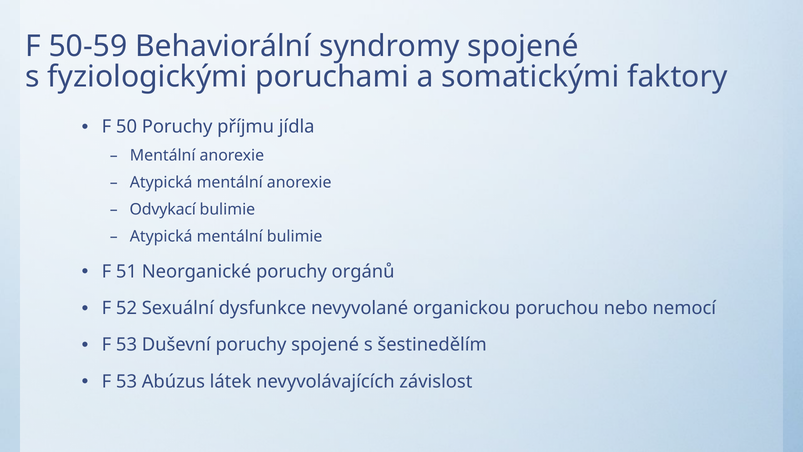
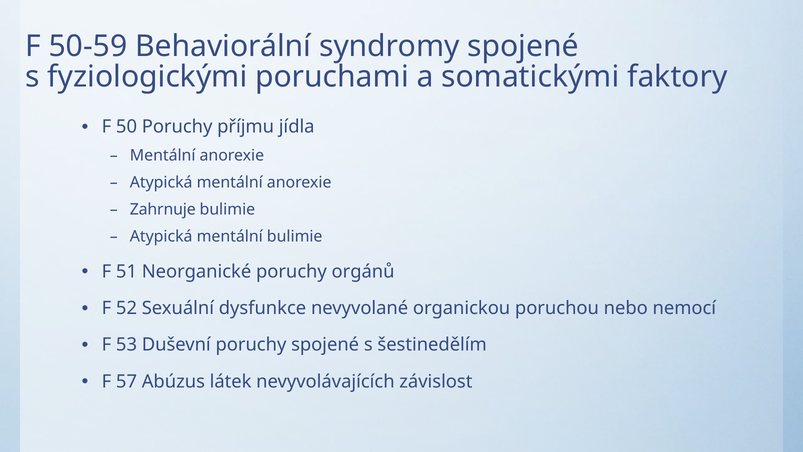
Odvykací: Odvykací -> Zahrnuje
53 at (127, 381): 53 -> 57
